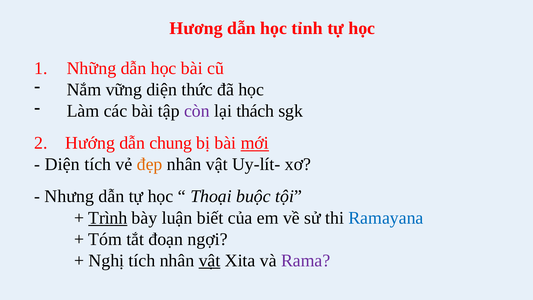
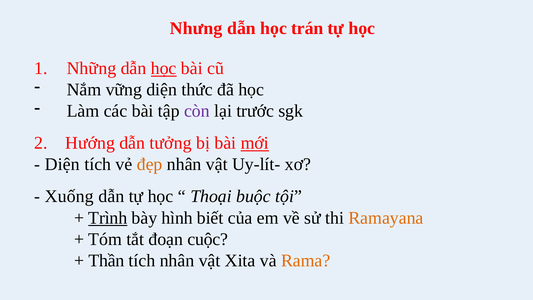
Hương: Hương -> Nhưng
tỉnh: tỉnh -> trán
học at (164, 68) underline: none -> present
thách: thách -> trước
chung: chung -> tưởng
Nhưng: Nhưng -> Xuống
luận: luận -> hình
Ramayana colour: blue -> orange
ngợi: ngợi -> cuộc
Nghị: Nghị -> Thần
vật at (210, 260) underline: present -> none
Rama colour: purple -> orange
